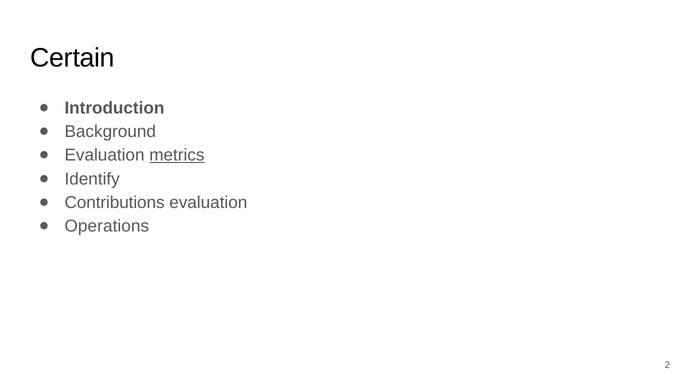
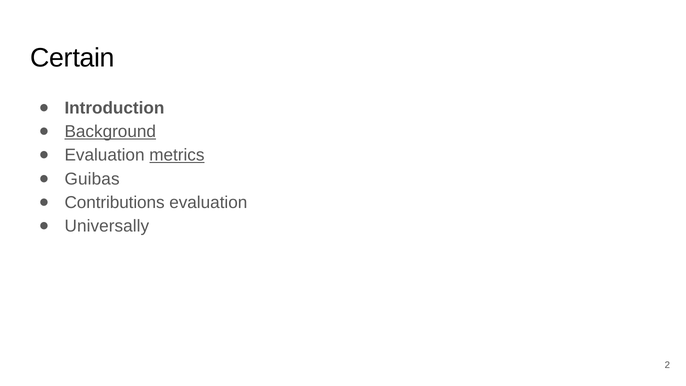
Background underline: none -> present
Identify: Identify -> Guibas
Operations: Operations -> Universally
